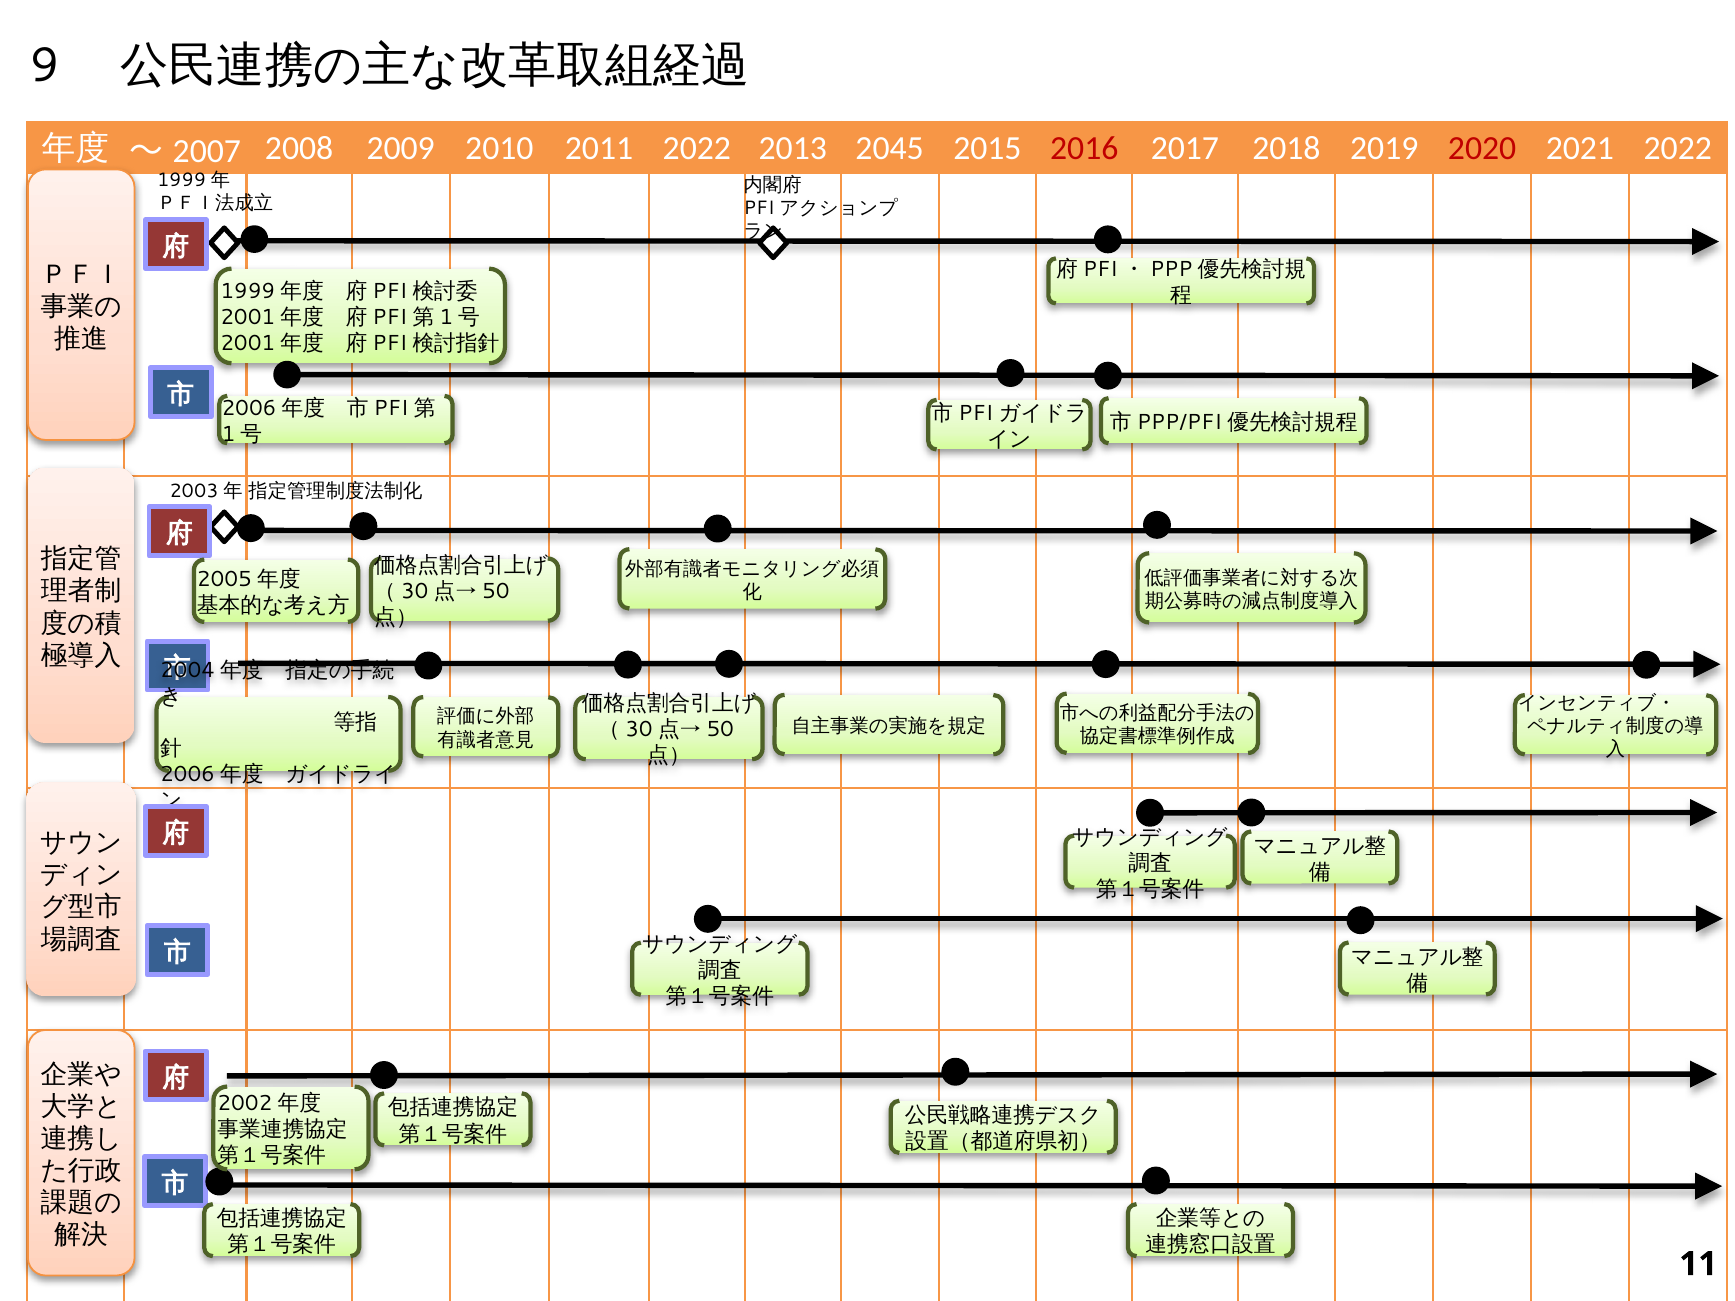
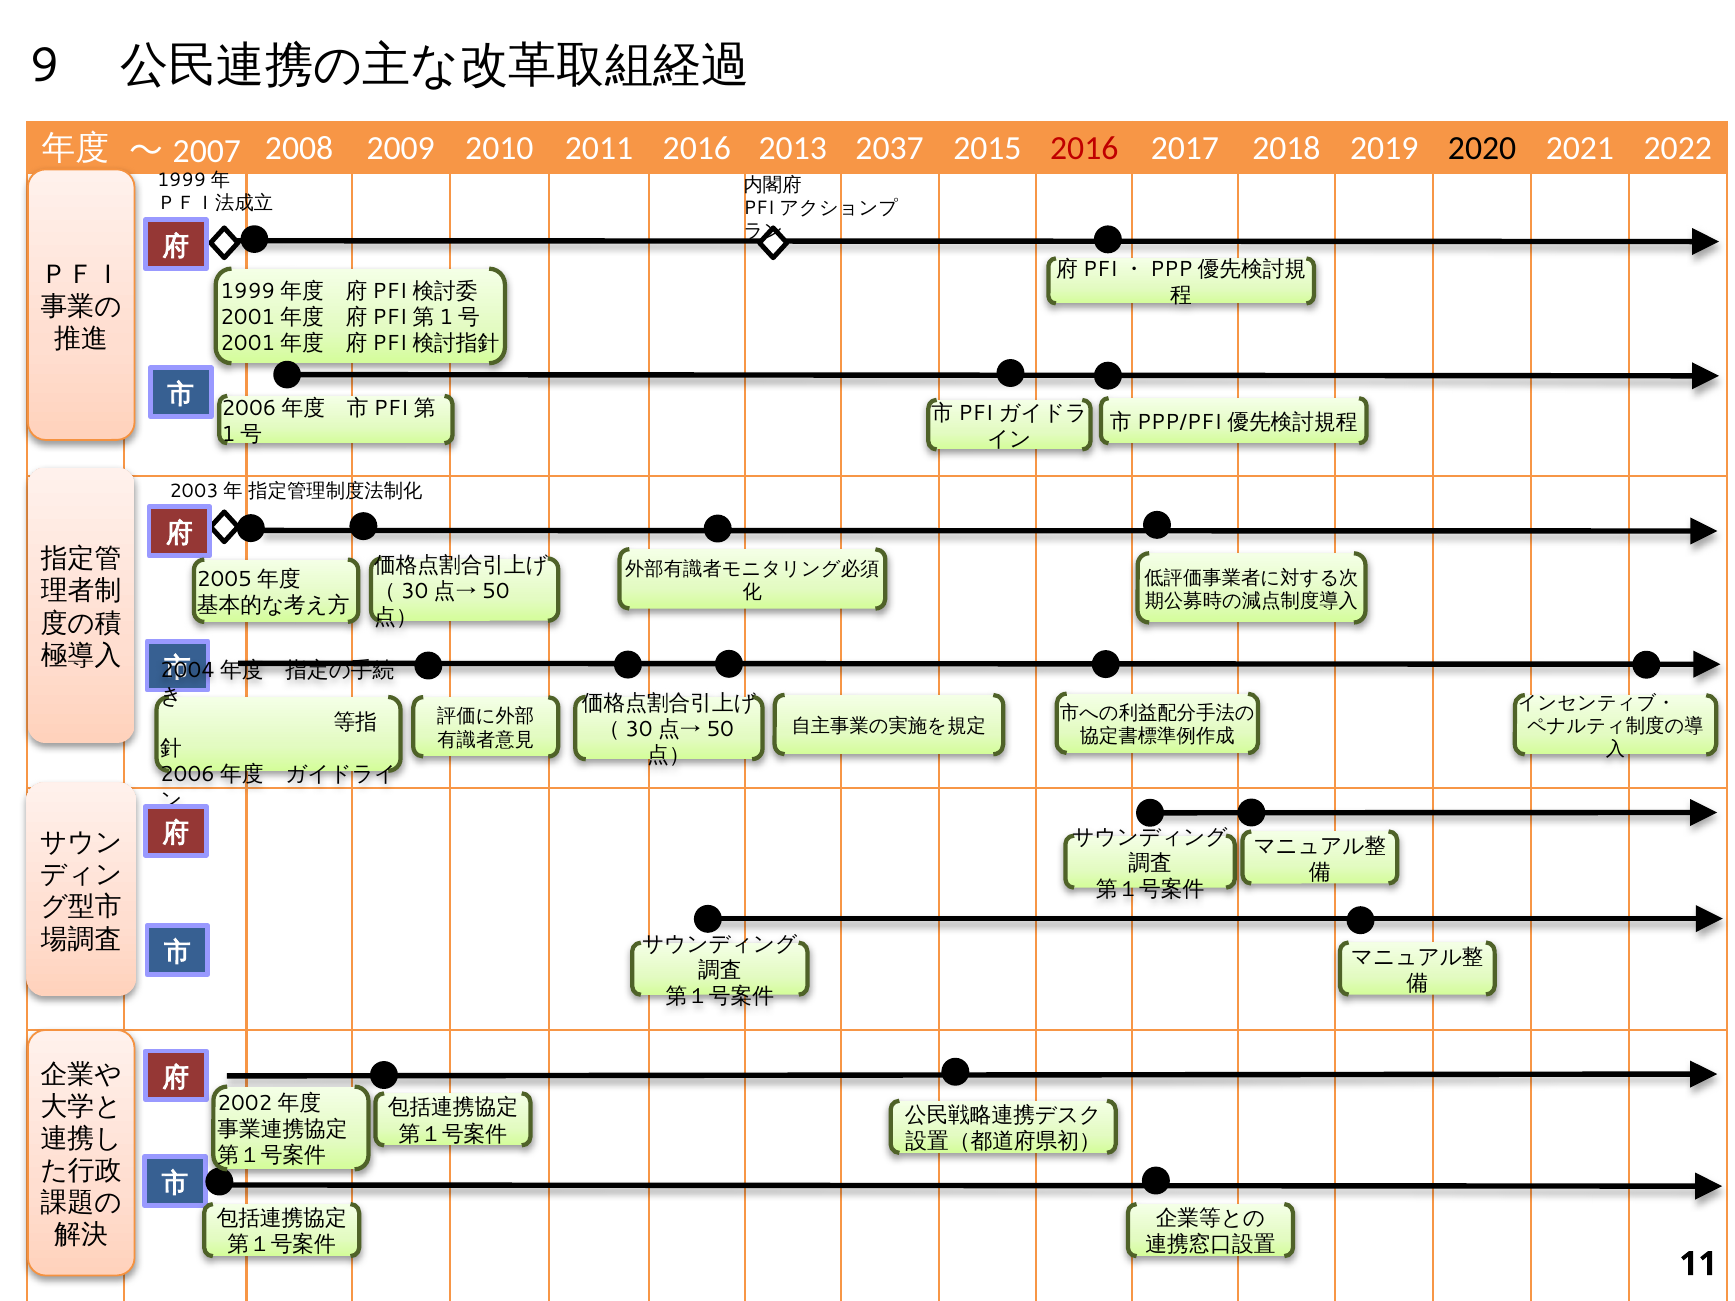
2011 2022: 2022 -> 2016
2045: 2045 -> 2037
2020 colour: red -> black
